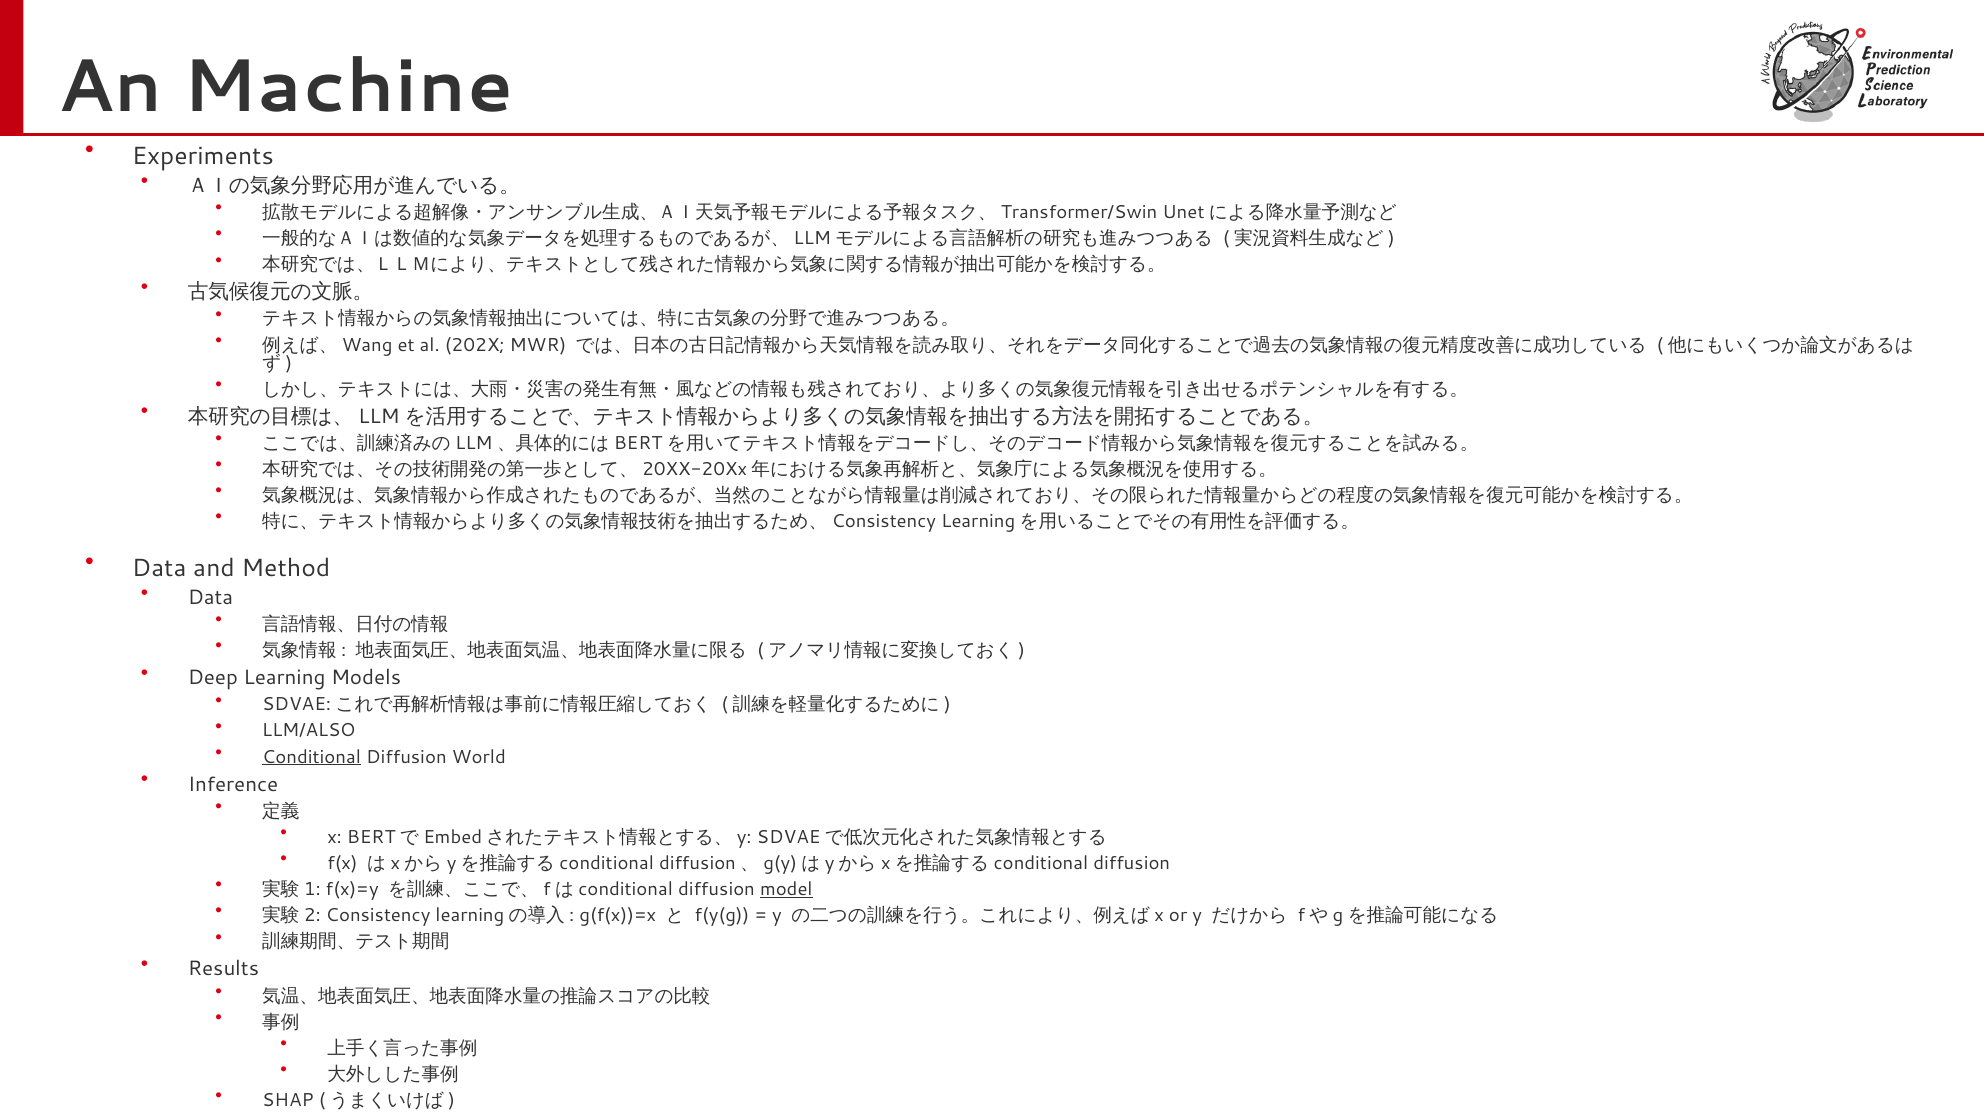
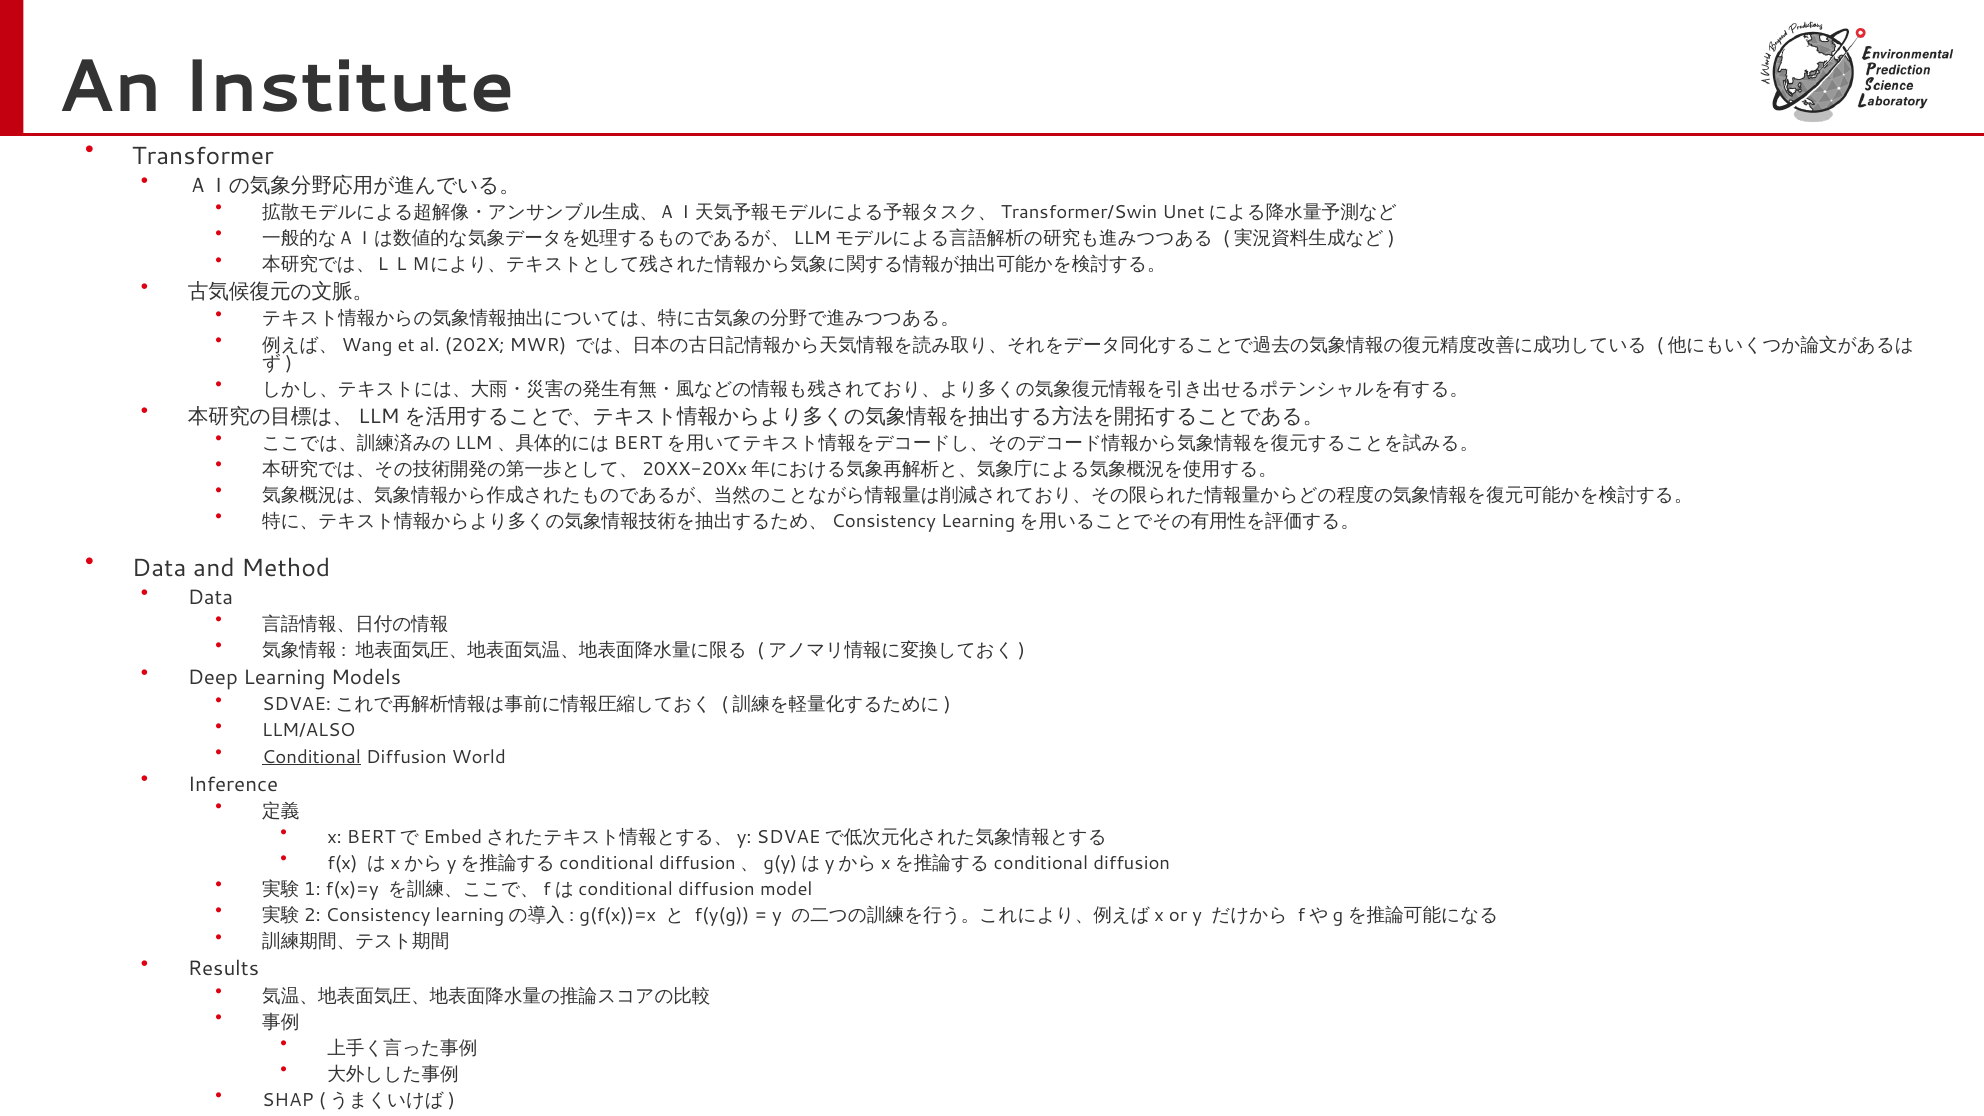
Machine: Machine -> Institute
Experiments: Experiments -> Transformer
model underline: present -> none
